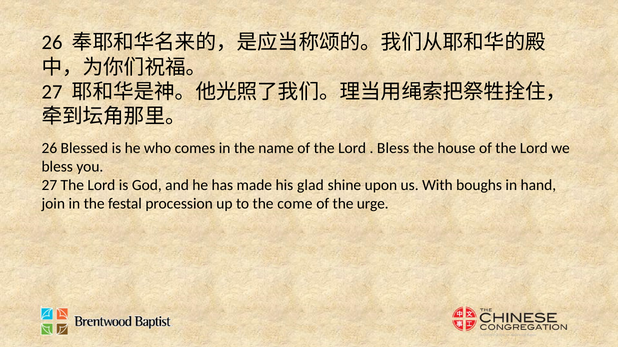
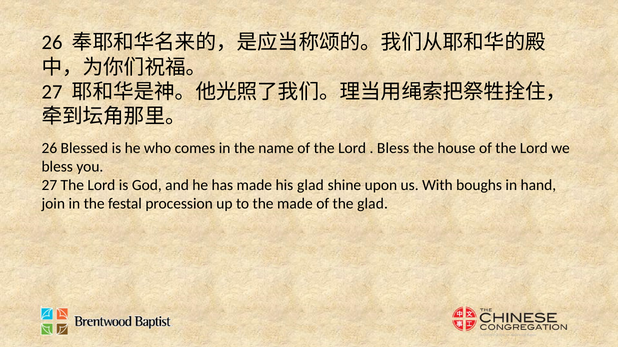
the come: come -> made
the urge: urge -> glad
